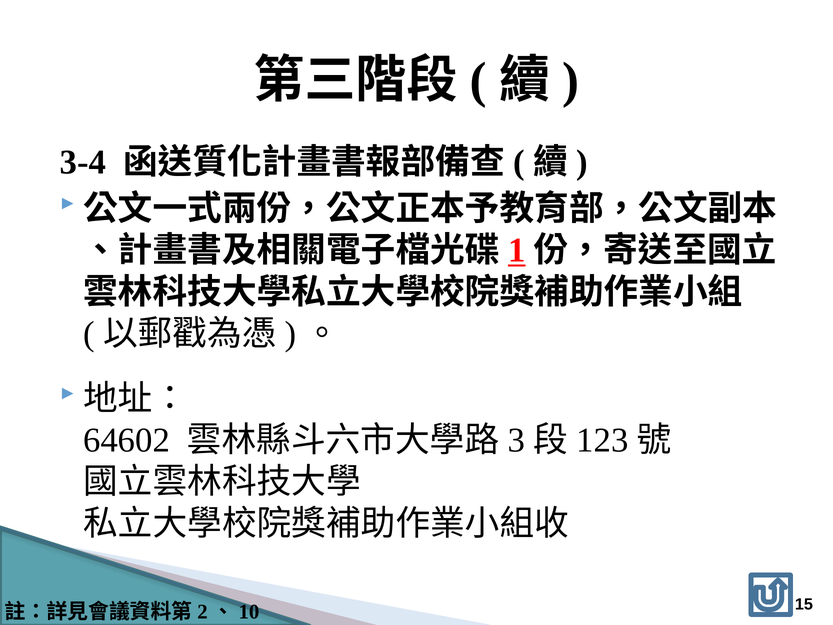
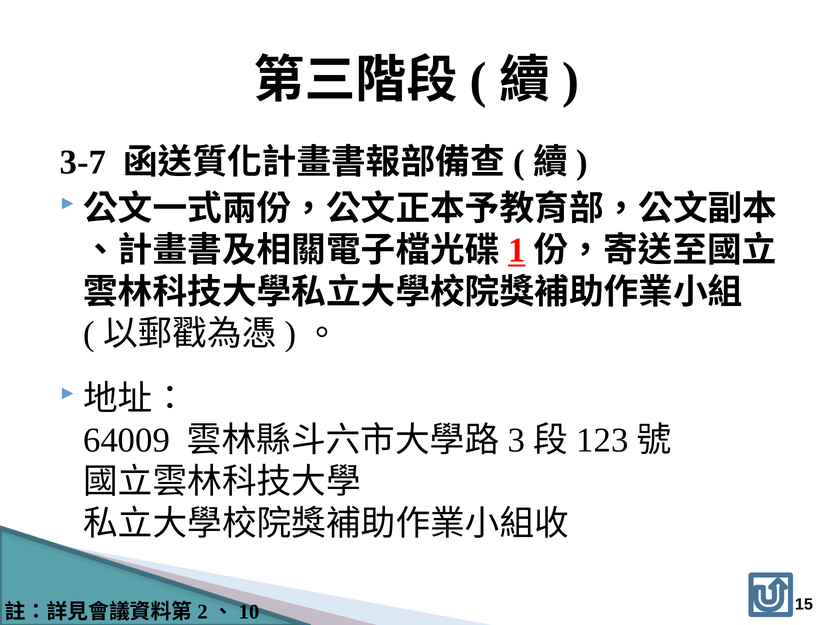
3-4: 3-4 -> 3-7
64602: 64602 -> 64009
